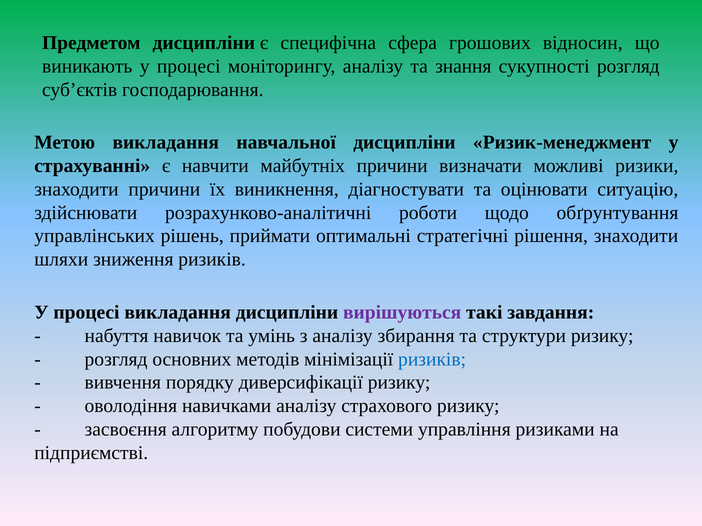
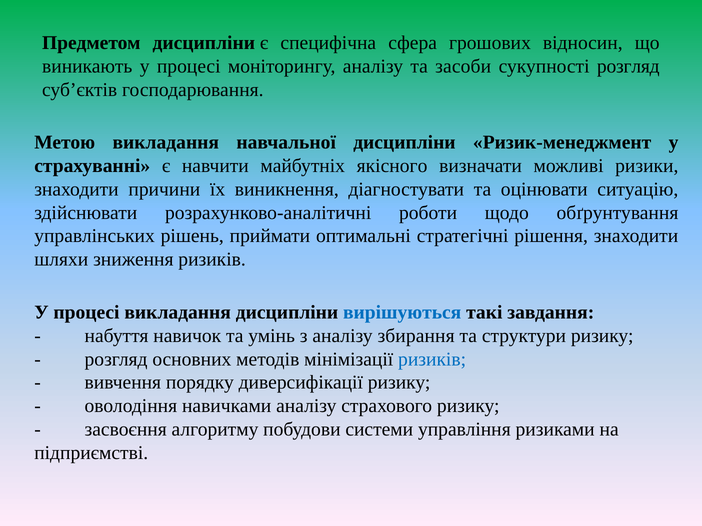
знання: знання -> засоби
майбутніх причини: причини -> якісного
вирішуються colour: purple -> blue
